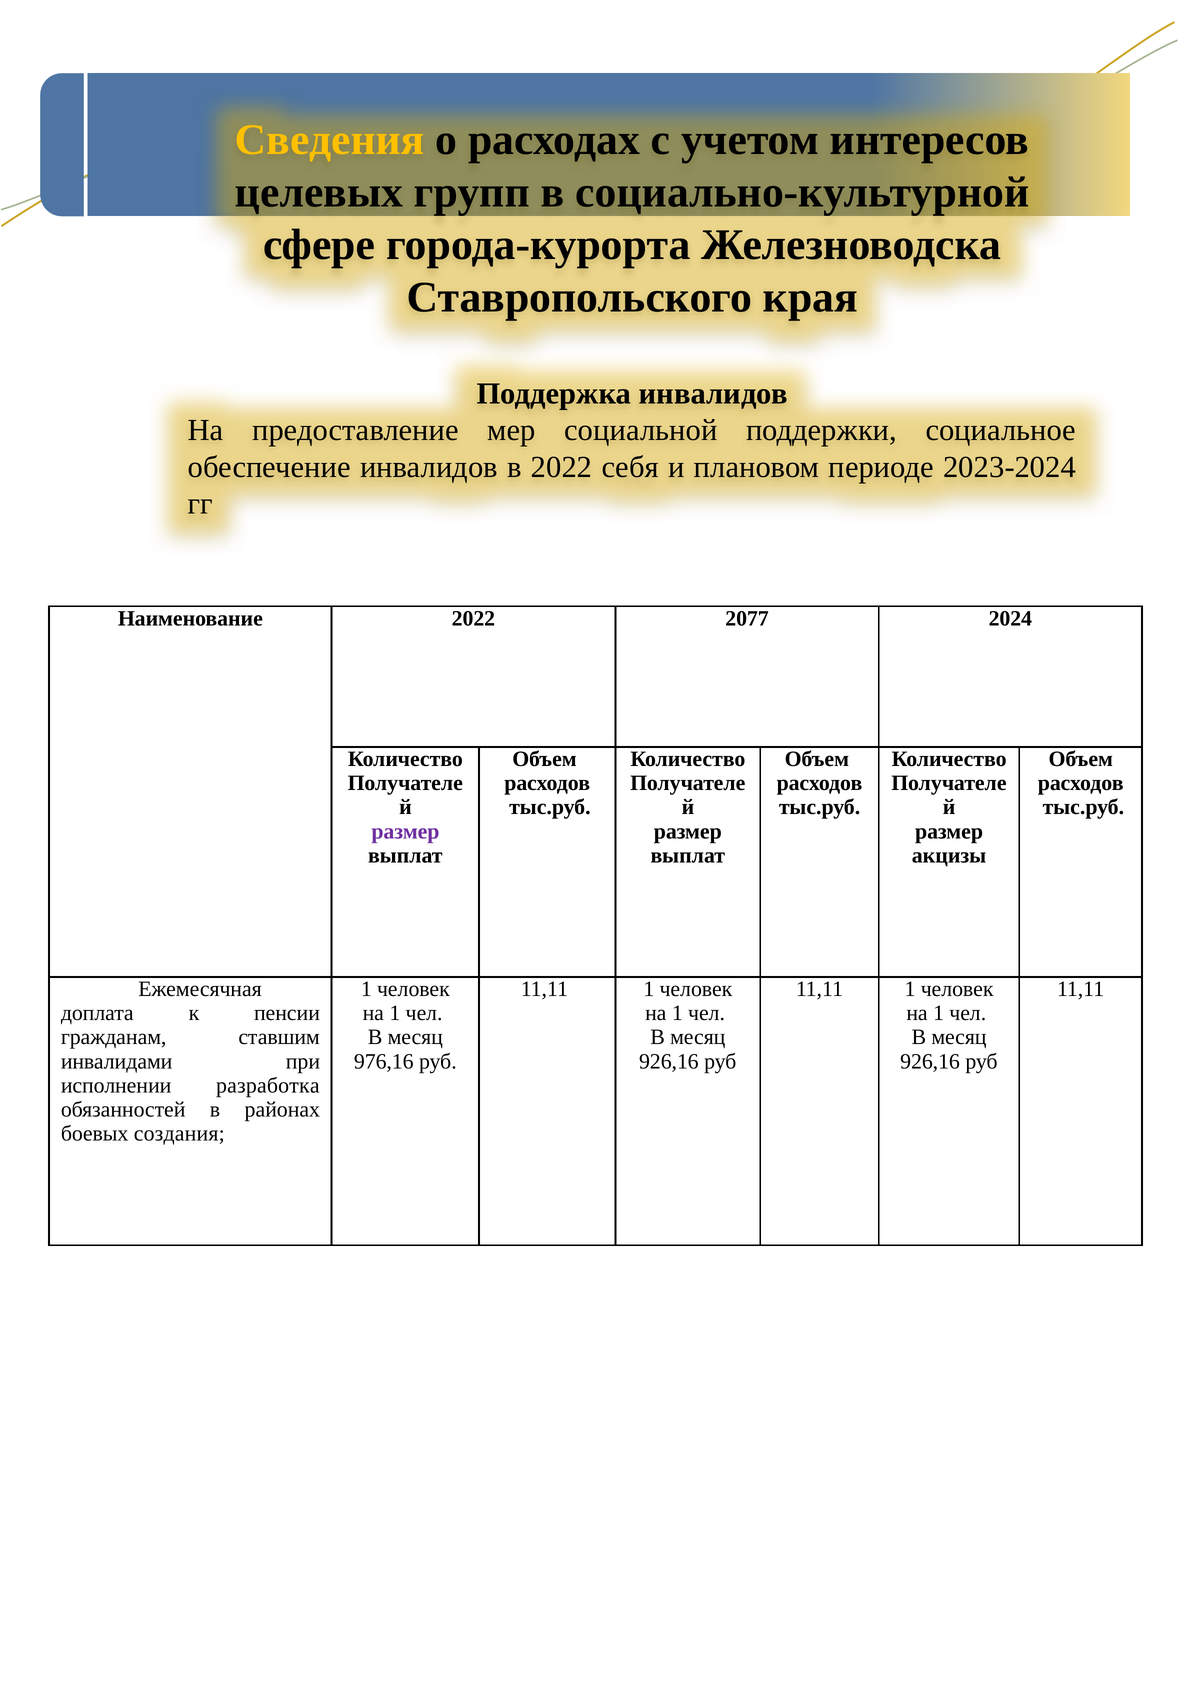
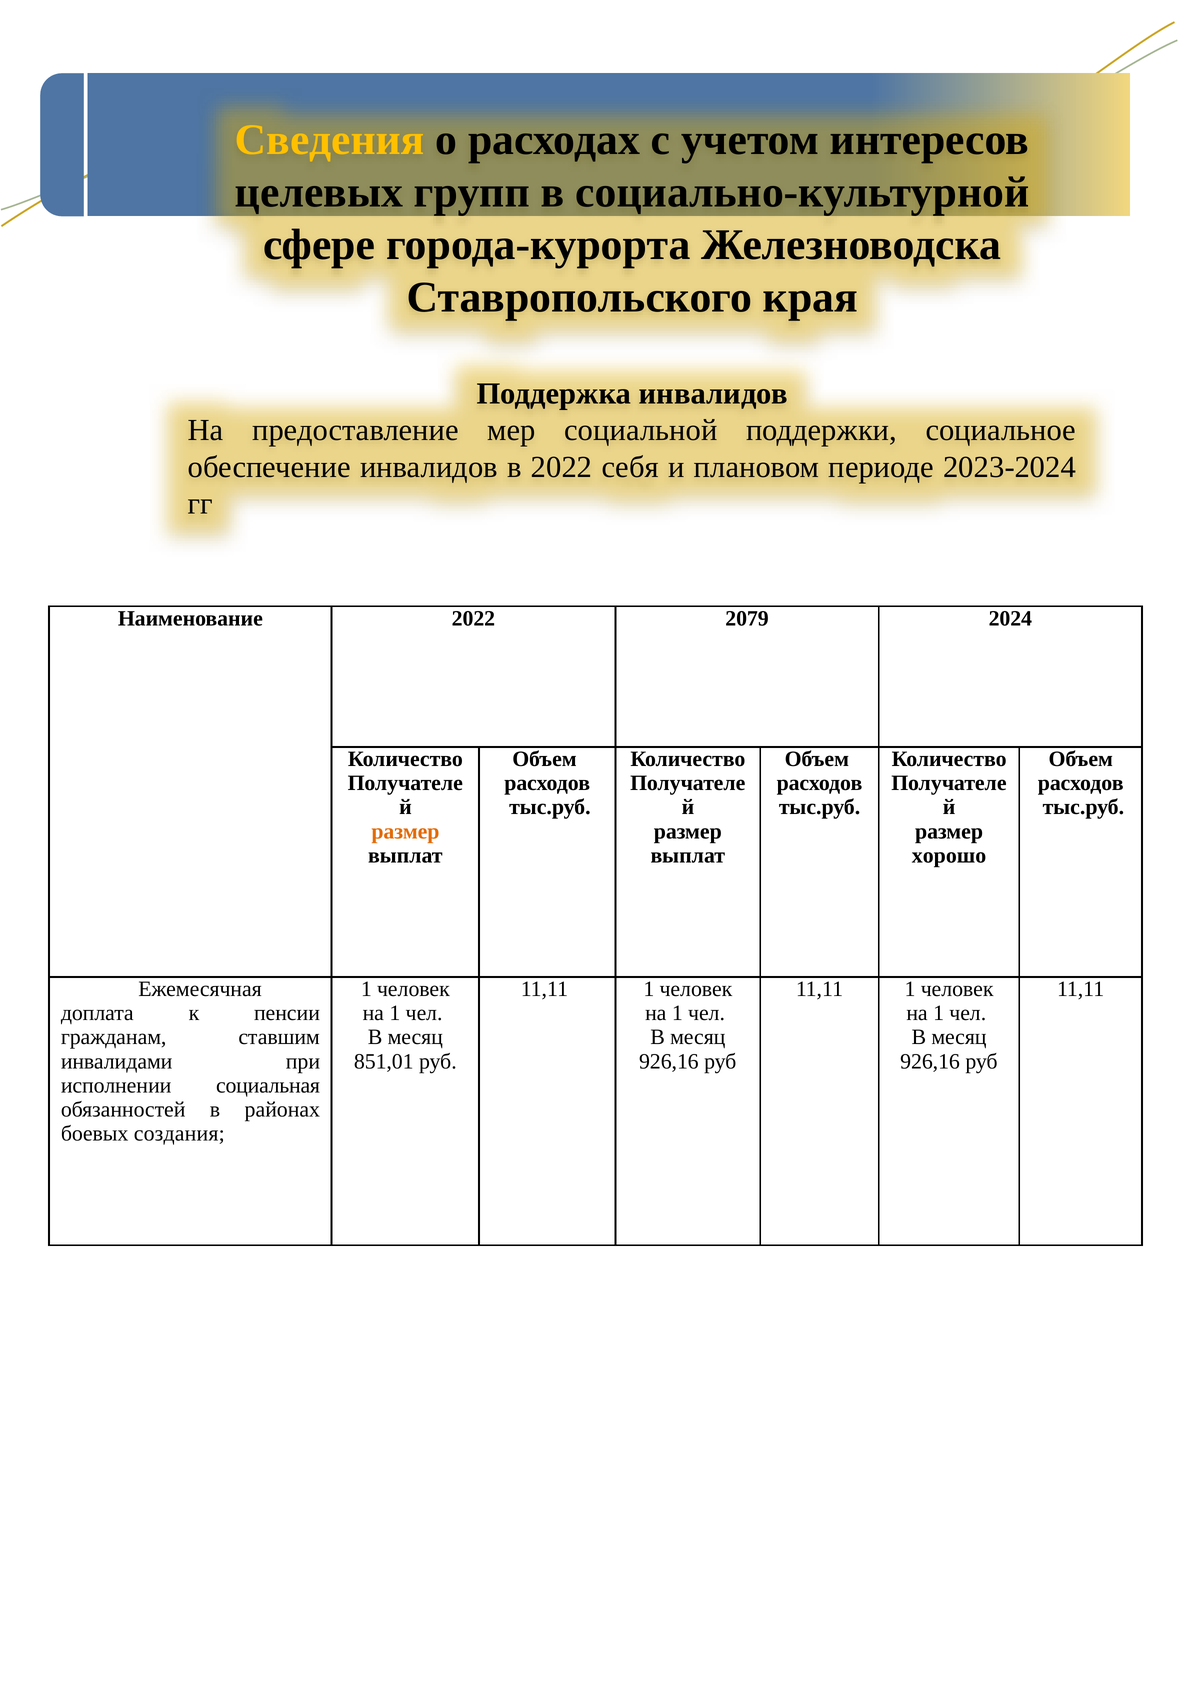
2077: 2077 -> 2079
размер at (405, 831) colour: purple -> orange
акцизы: акцизы -> хорошо
976,16: 976,16 -> 851,01
разработка: разработка -> социальная
